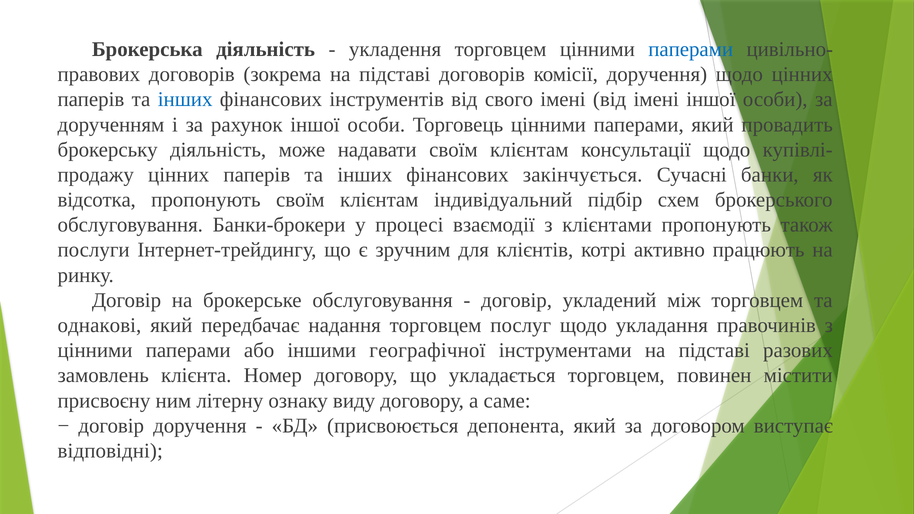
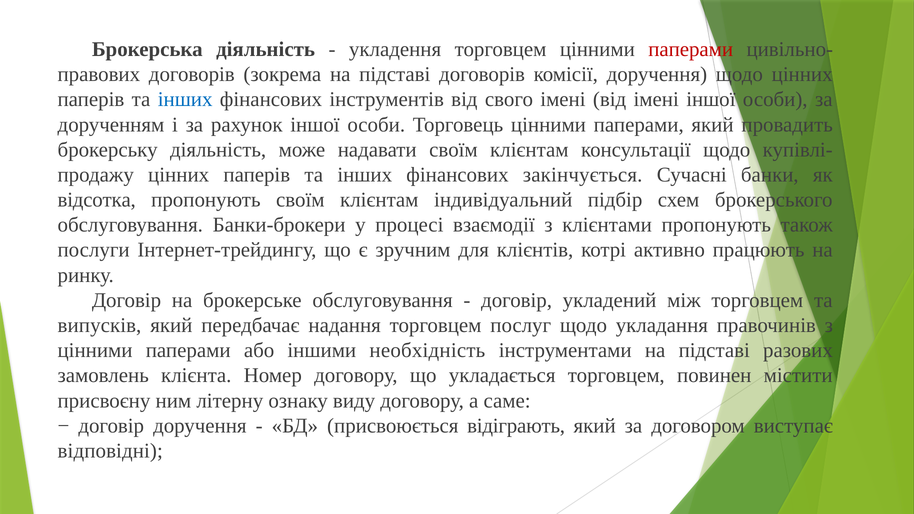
паперами at (691, 49) colour: blue -> red
однакові: однакові -> випусків
географічної: географічної -> необхідність
депонента: депонента -> відіграють
